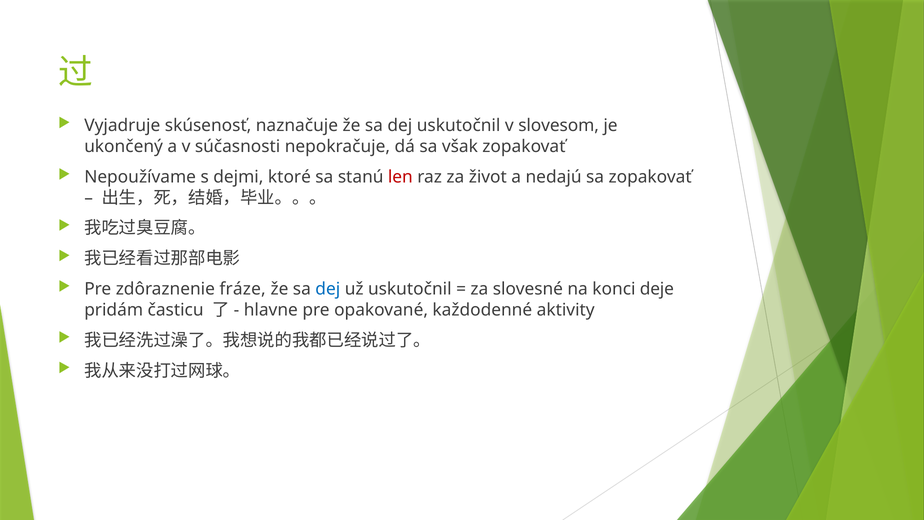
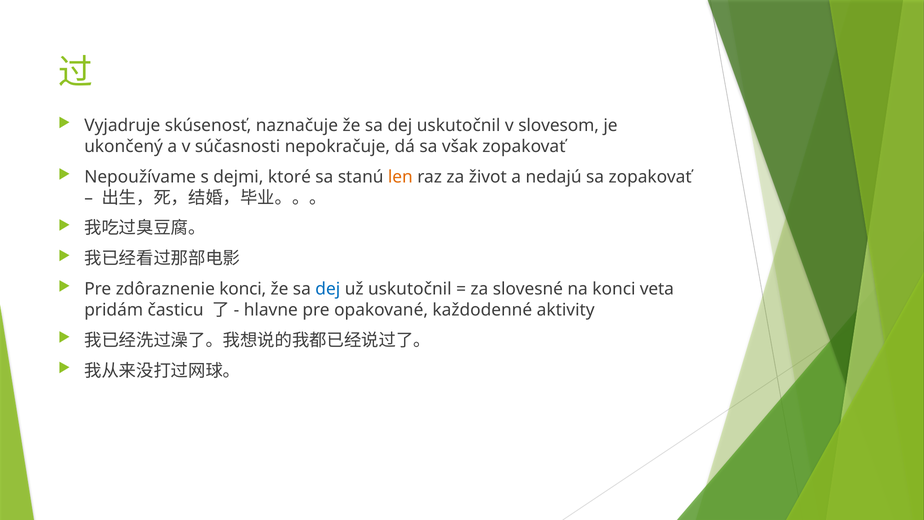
len colour: red -> orange
zdôraznenie fráze: fráze -> konci
deje: deje -> veta
